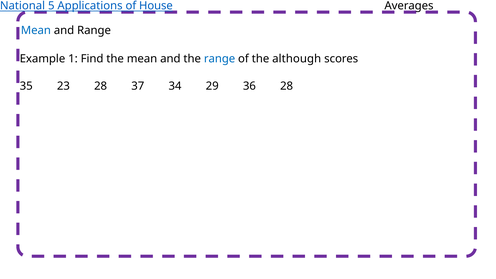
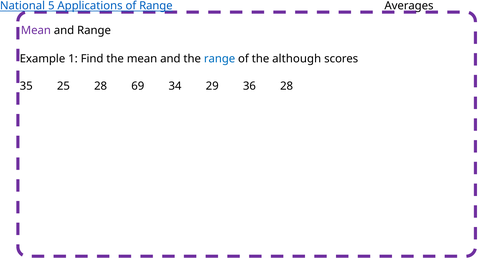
of House: House -> Range
Mean at (36, 30) colour: blue -> purple
23: 23 -> 25
37: 37 -> 69
